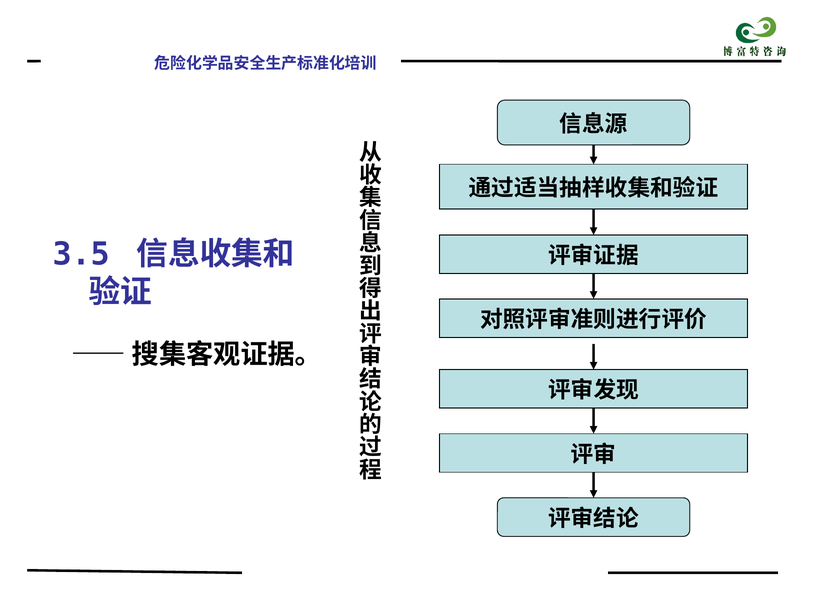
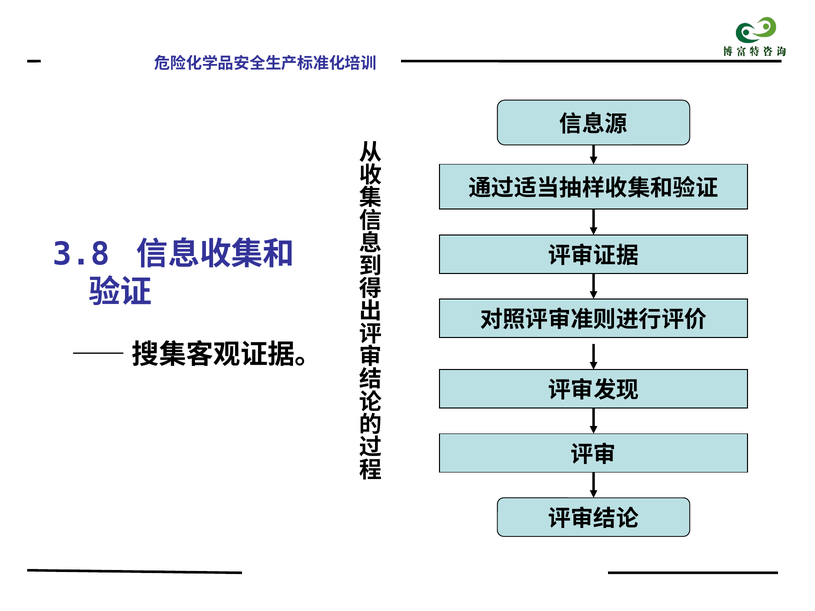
3.5: 3.5 -> 3.8
